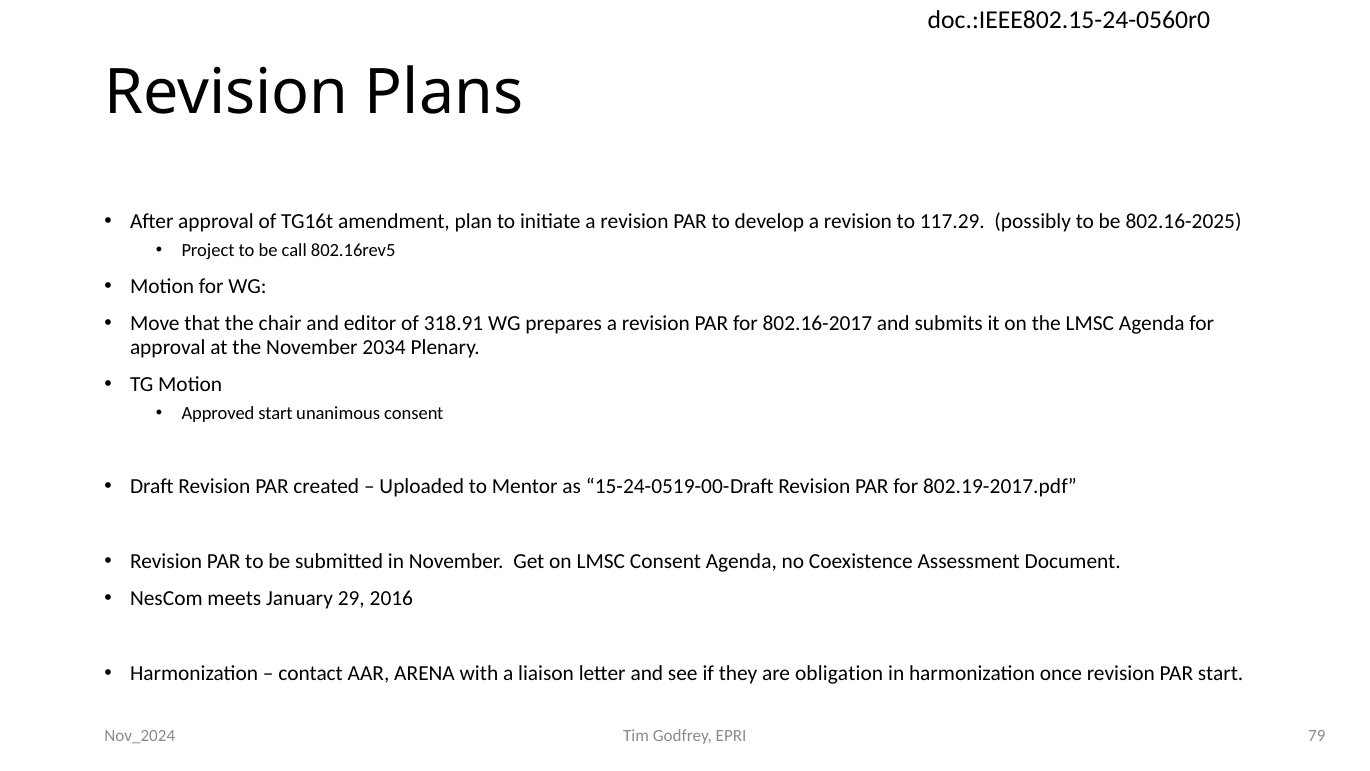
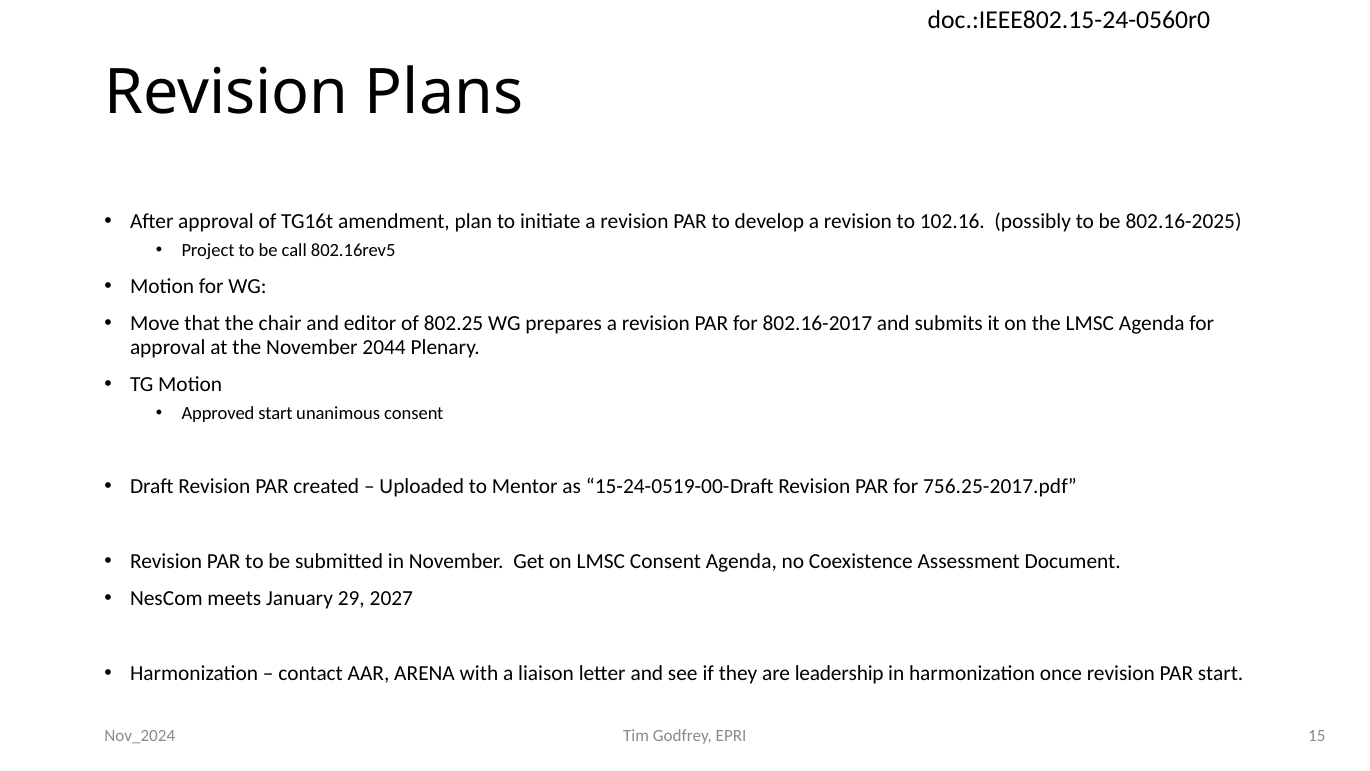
117.29: 117.29 -> 102.16
318.91: 318.91 -> 802.25
2034: 2034 -> 2044
802.19-2017.pdf: 802.19-2017.pdf -> 756.25-2017.pdf
2016: 2016 -> 2027
obligation: obligation -> leadership
79: 79 -> 15
